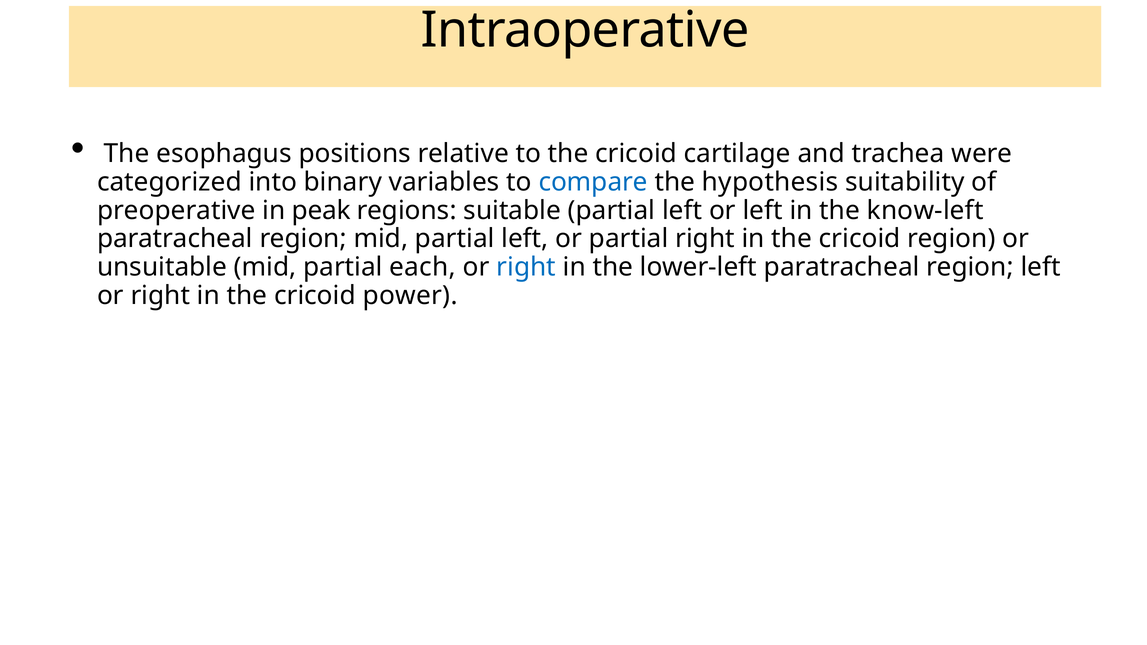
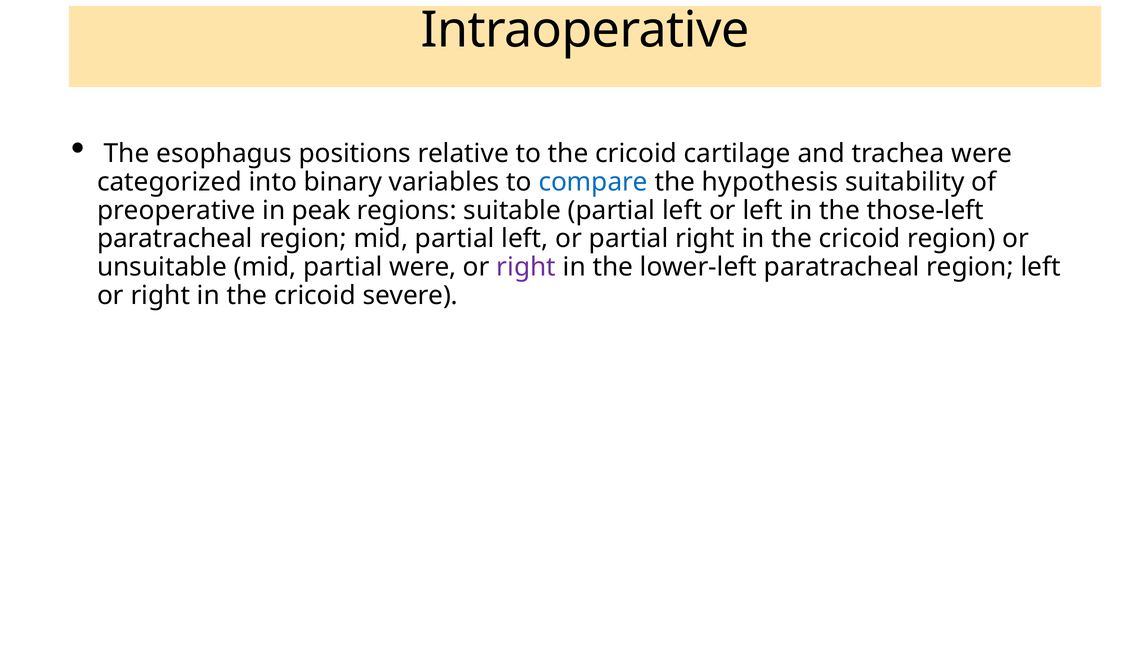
know-left: know-left -> those-left
partial each: each -> were
right at (526, 267) colour: blue -> purple
power: power -> severe
